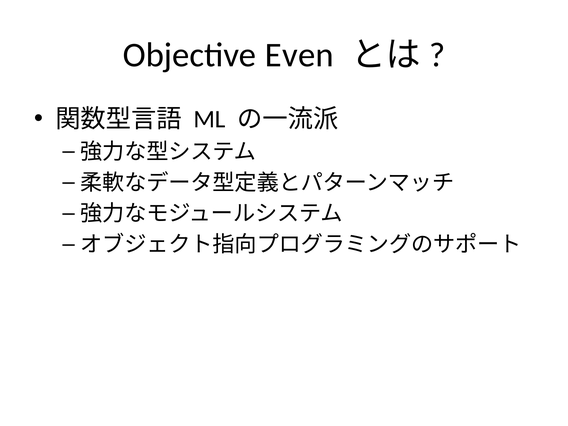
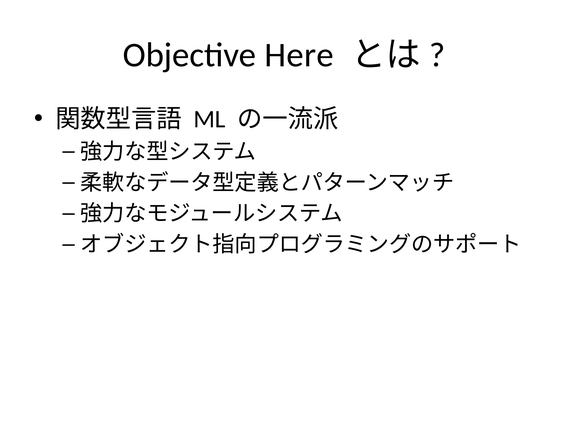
Even: Even -> Here
